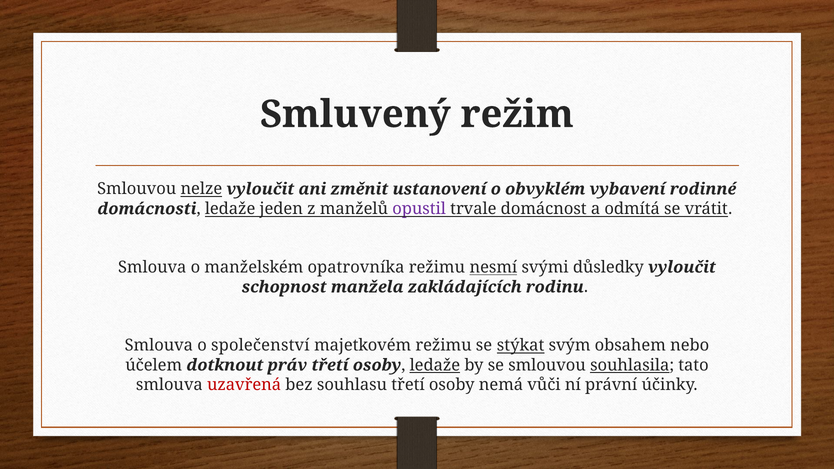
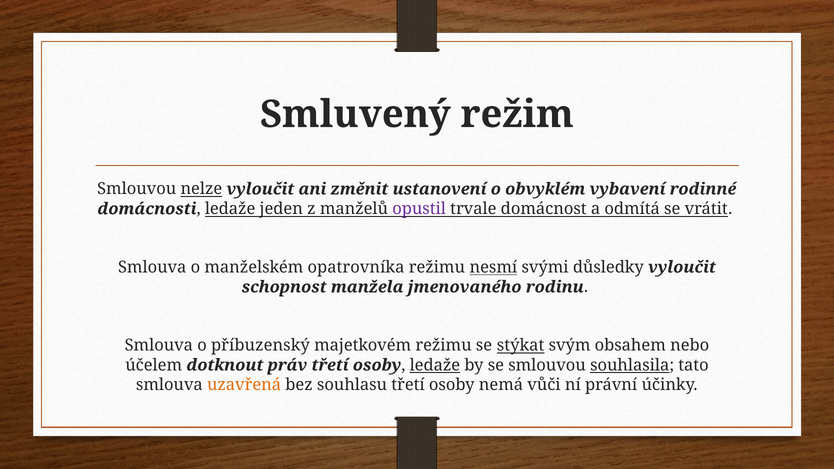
zakládajících: zakládajících -> jmenovaného
společenství: společenství -> příbuzenský
uzavřená colour: red -> orange
